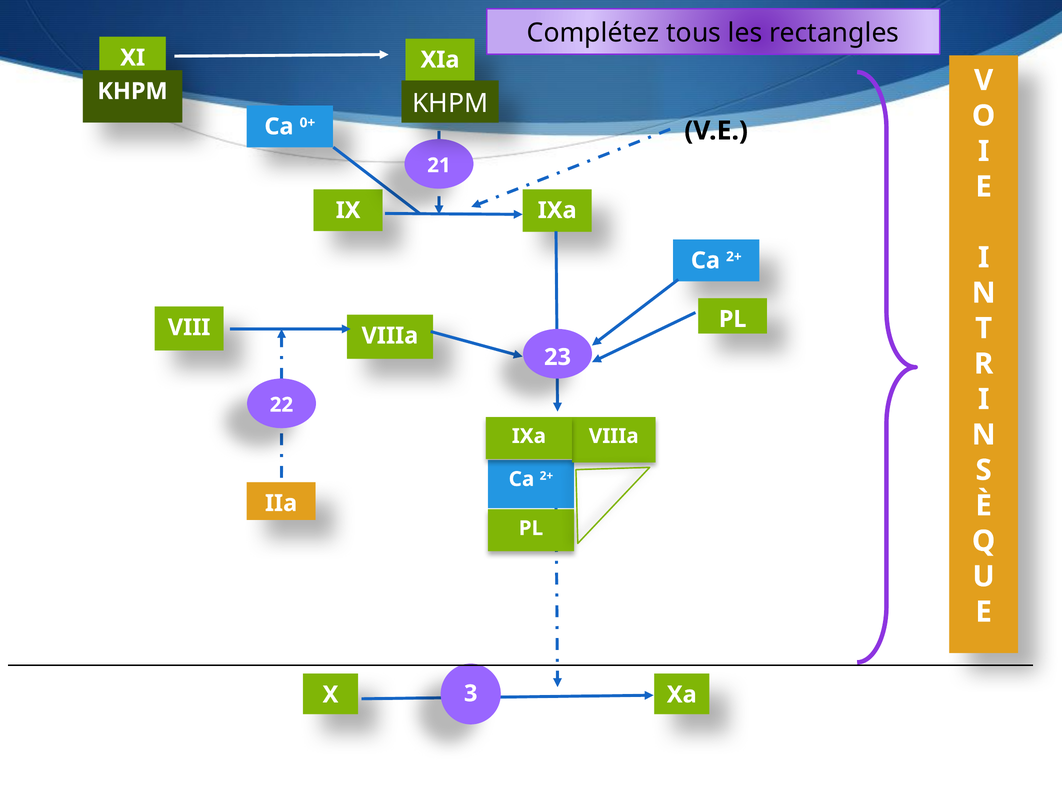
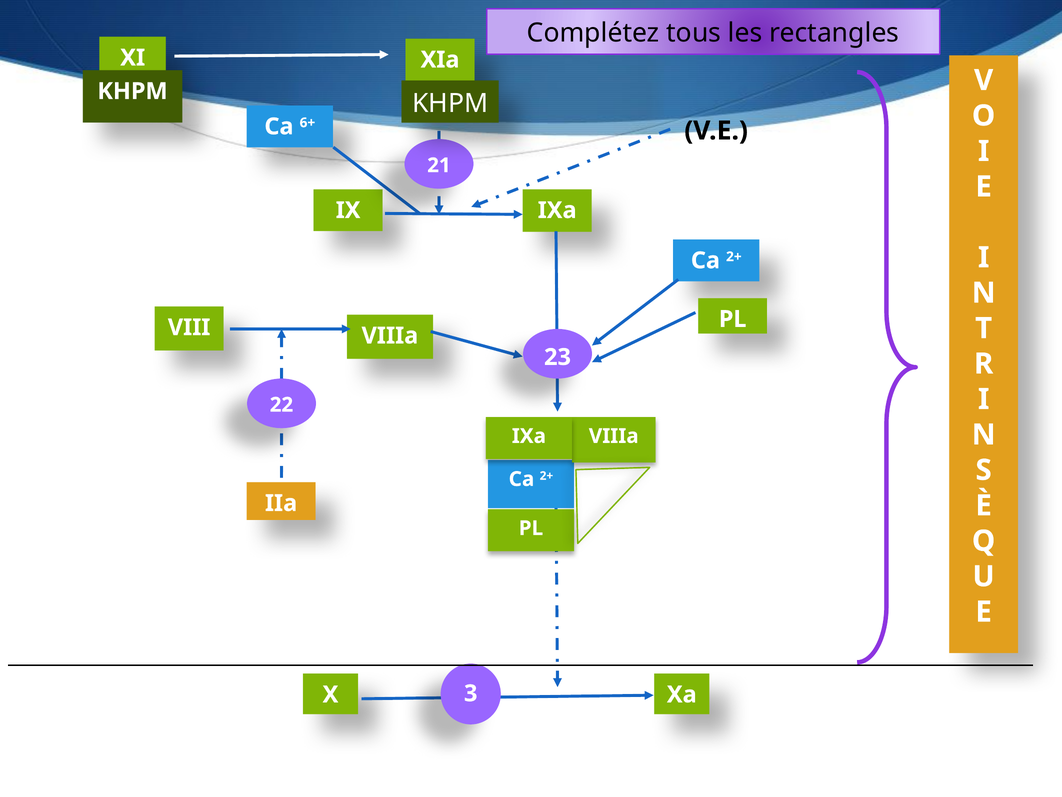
0+: 0+ -> 6+
